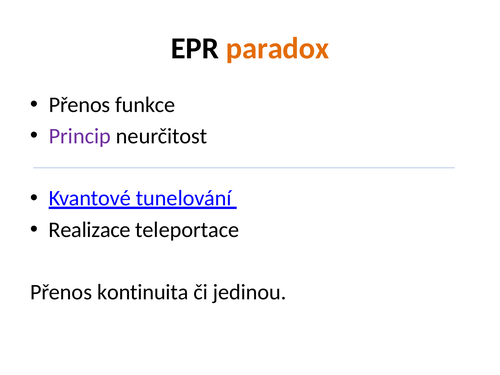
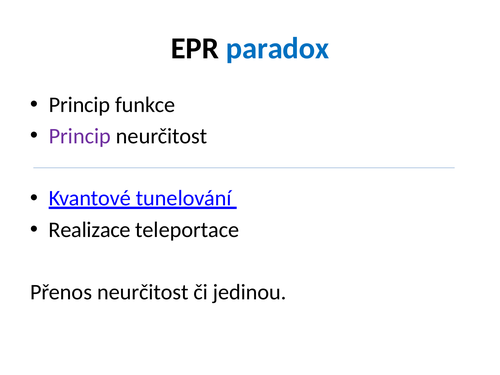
paradox colour: orange -> blue
Přenos at (80, 105): Přenos -> Princip
Přenos kontinuita: kontinuita -> neurčitost
